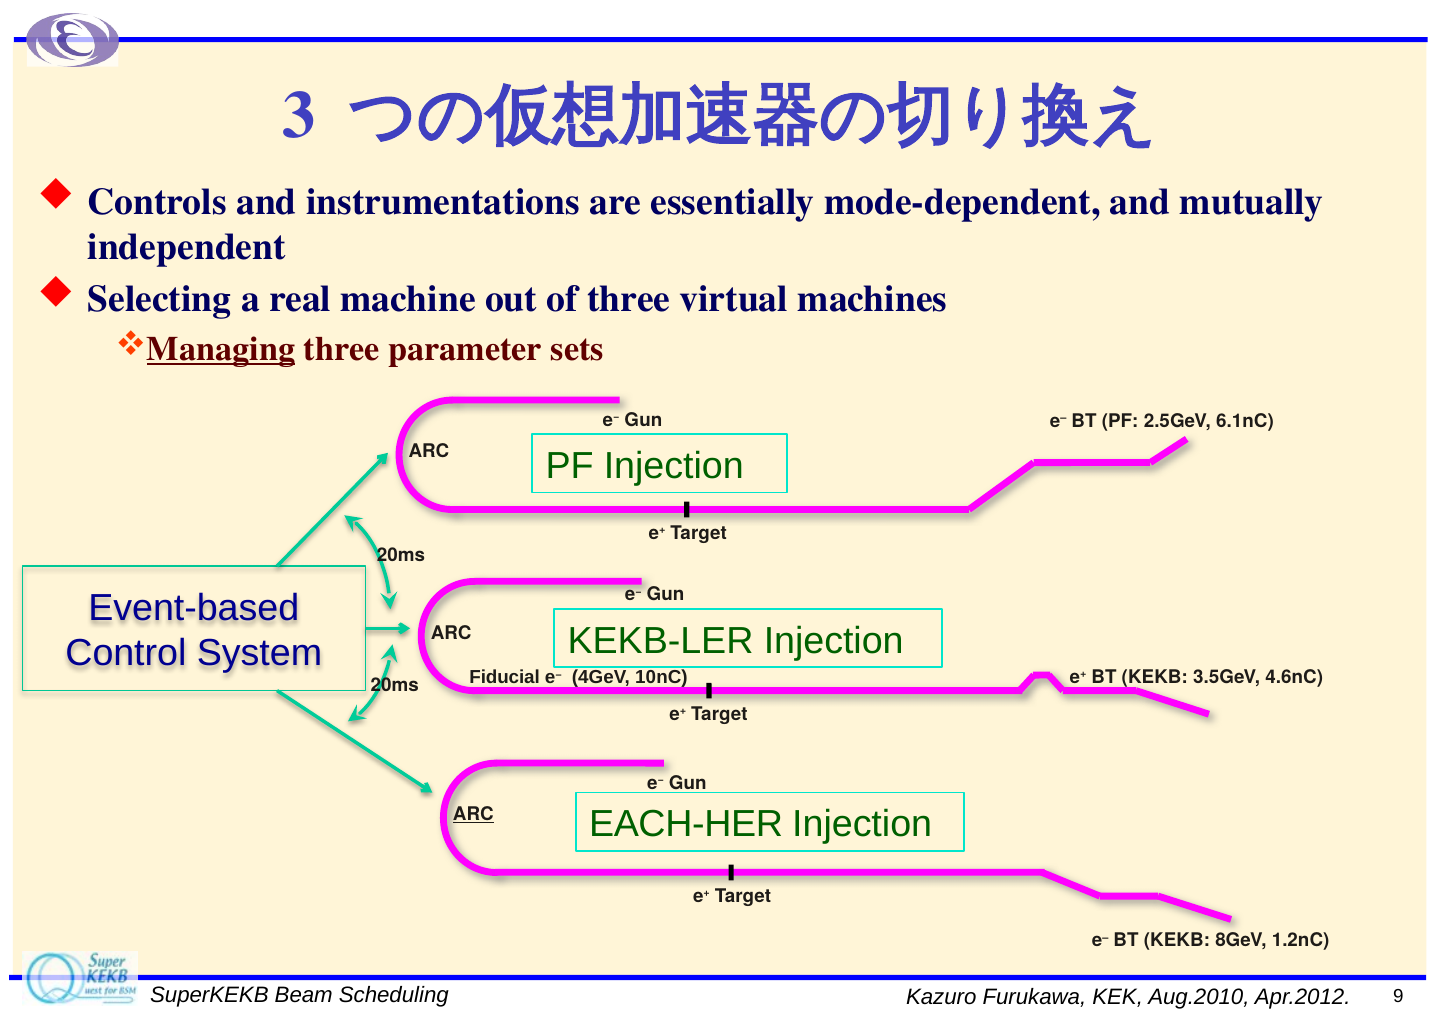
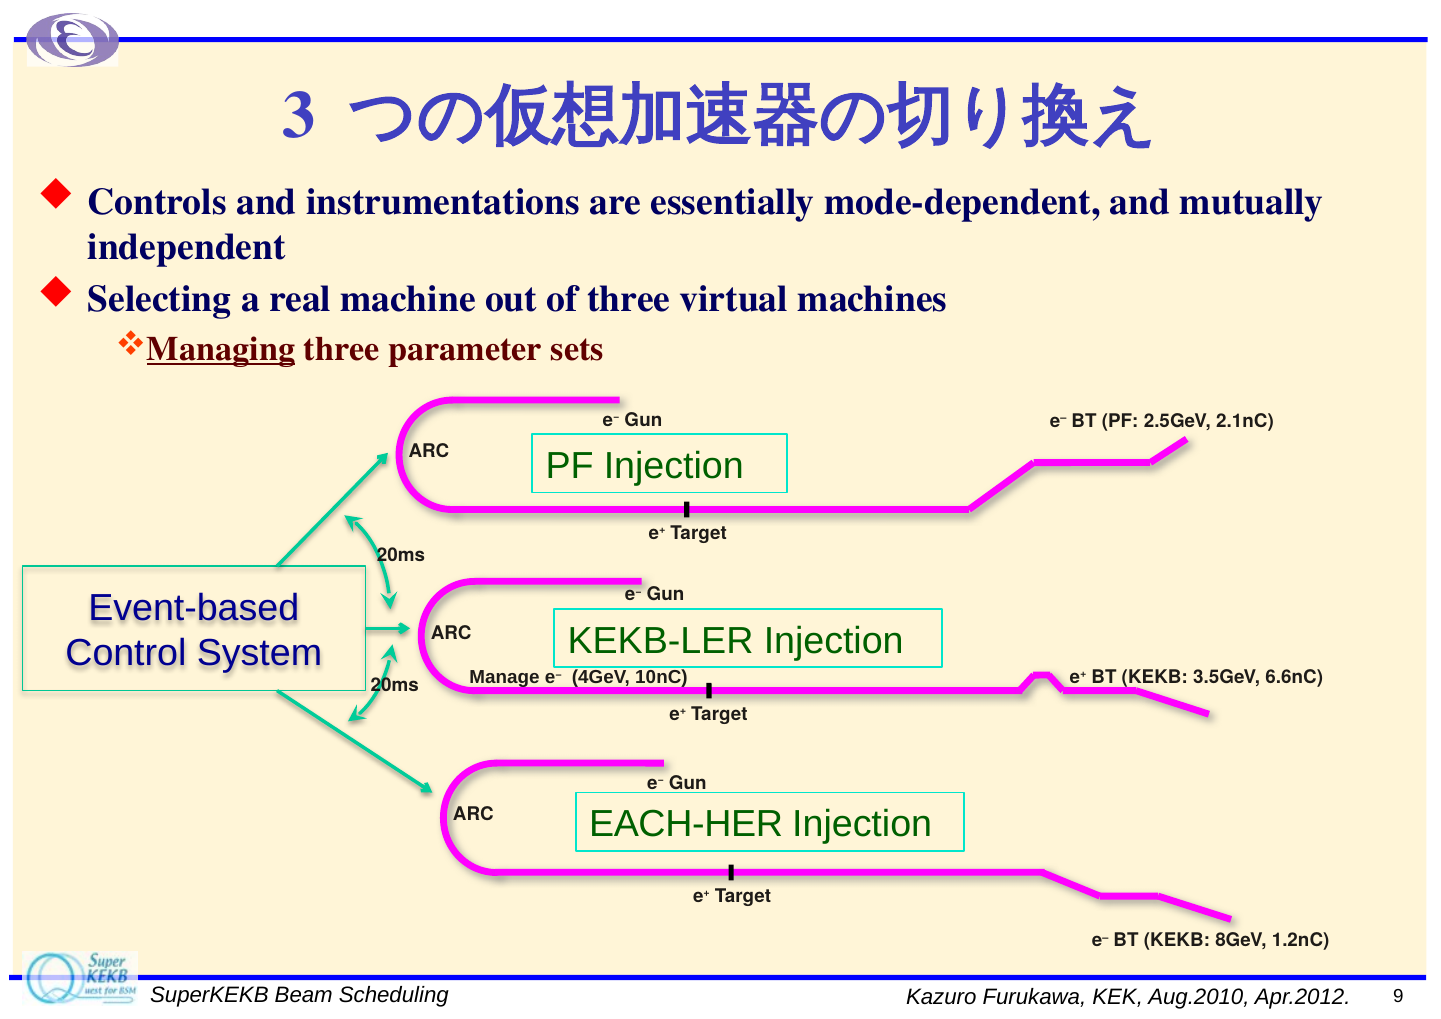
6.1nC: 6.1nC -> 2.1nC
Fiducial: Fiducial -> Manage
4.6nC: 4.6nC -> 6.6nC
ARC at (473, 815) underline: present -> none
